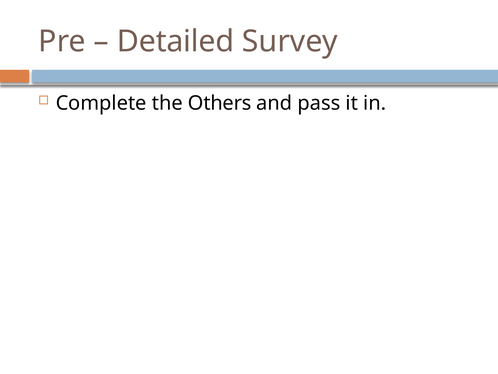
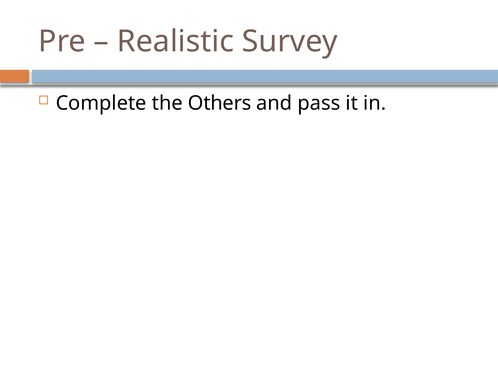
Detailed: Detailed -> Realistic
